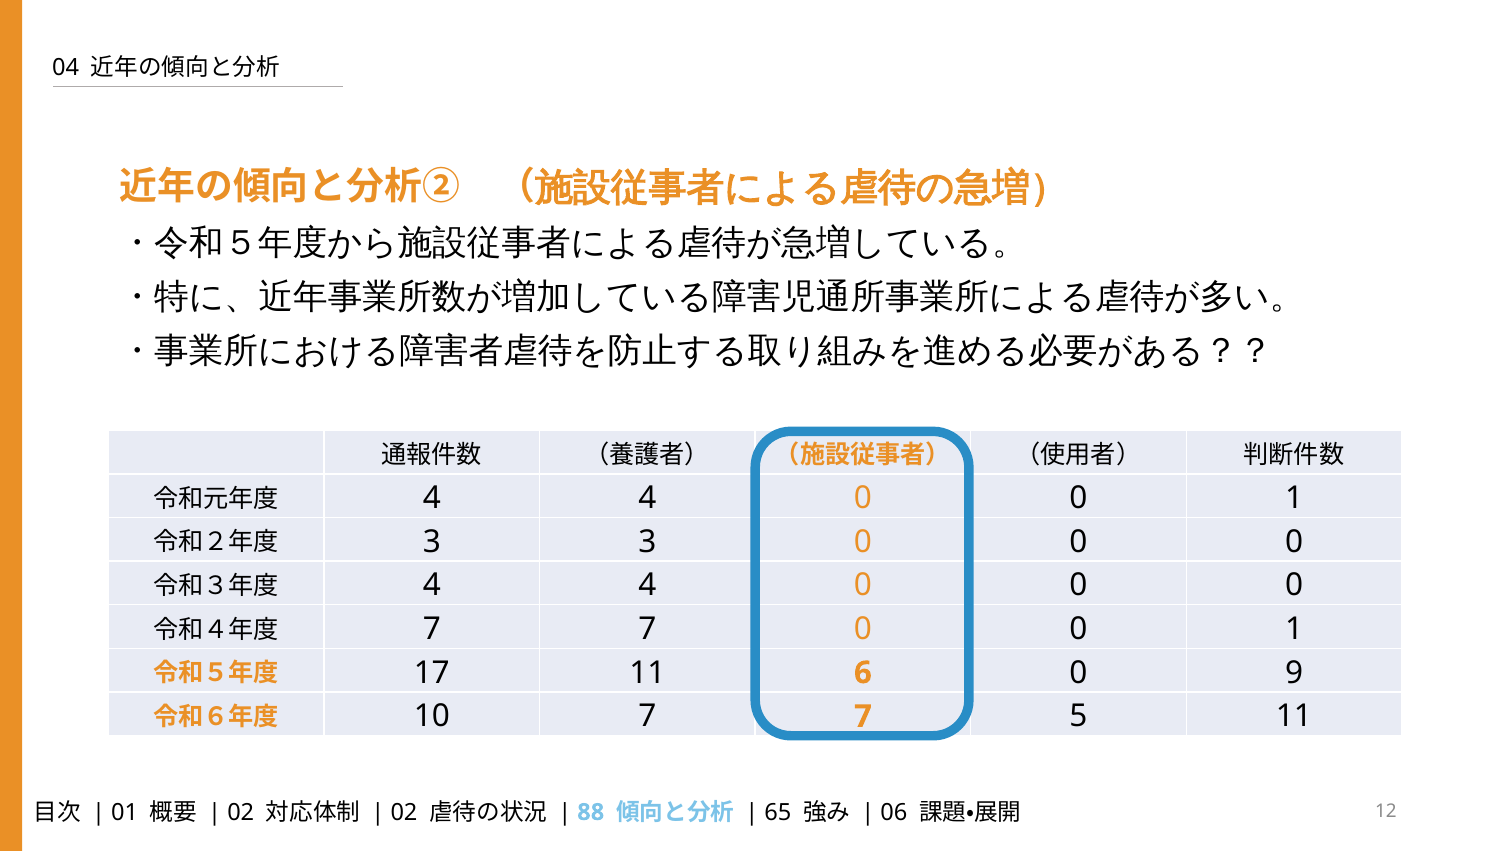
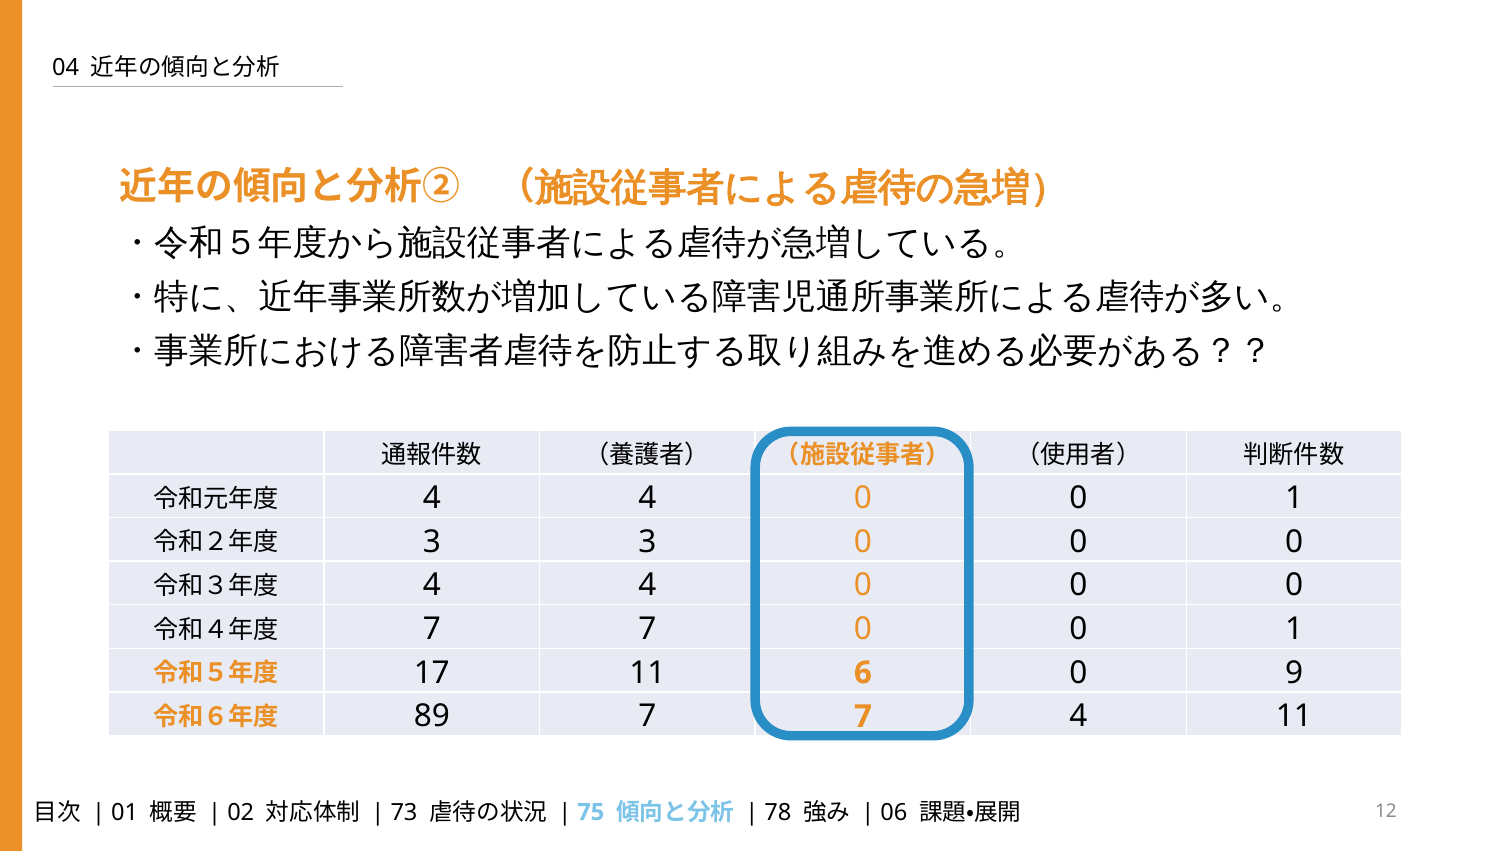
10: 10 -> 89
5 at (1078, 716): 5 -> 4
02 at (404, 812): 02 -> 73
88: 88 -> 75
65: 65 -> 78
